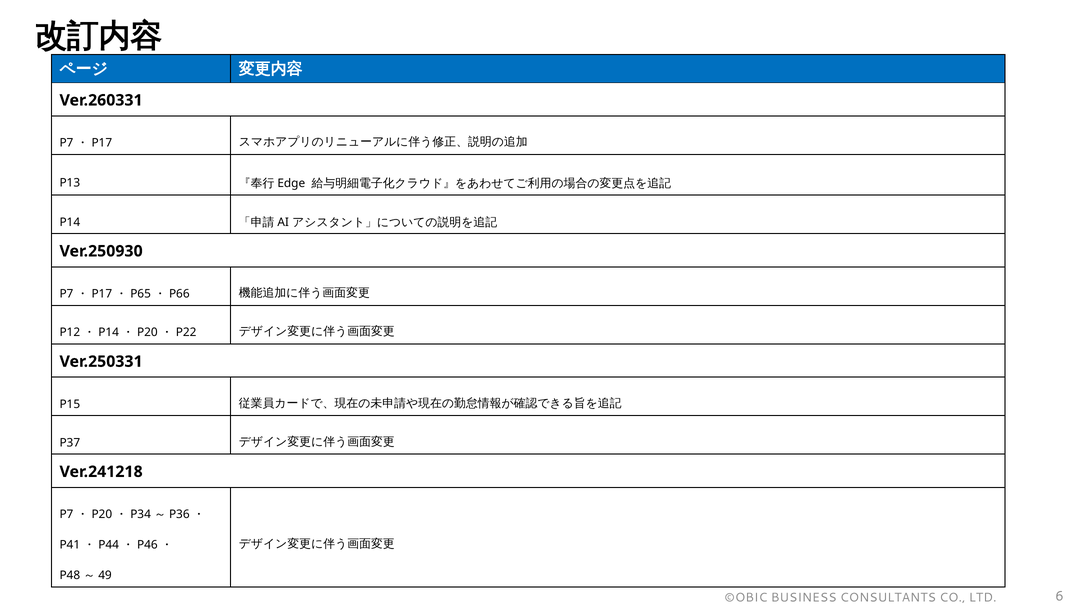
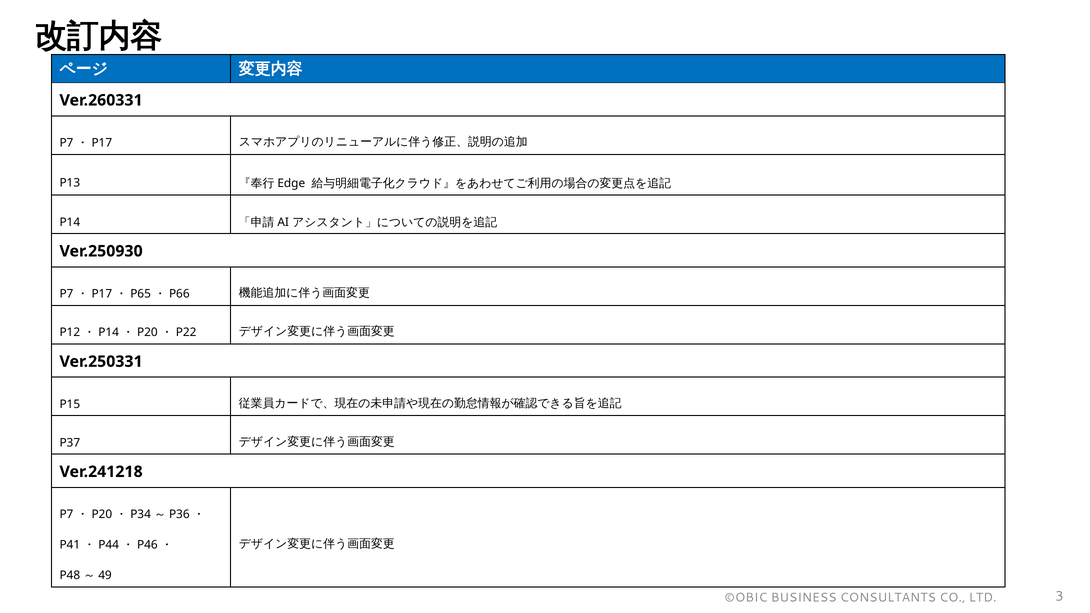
6: 6 -> 3
